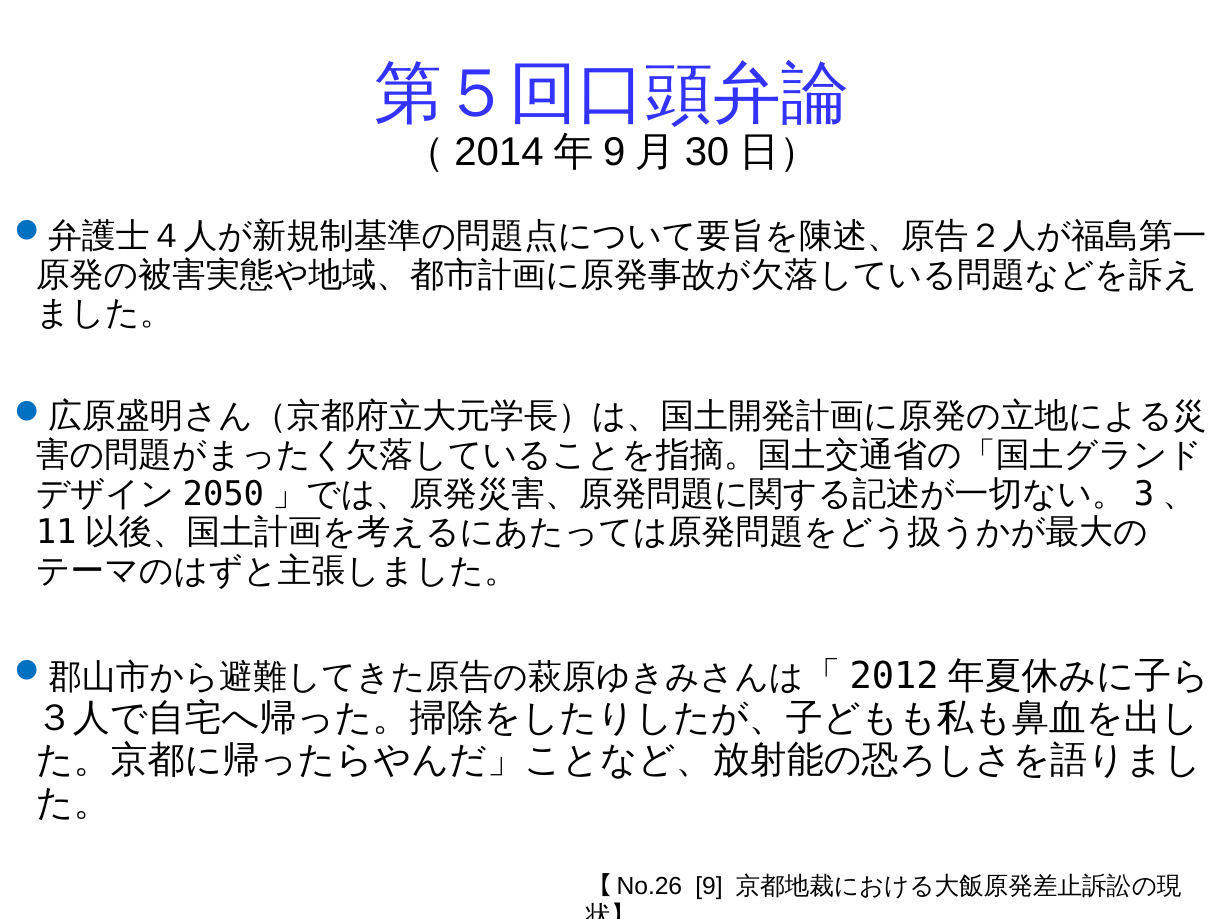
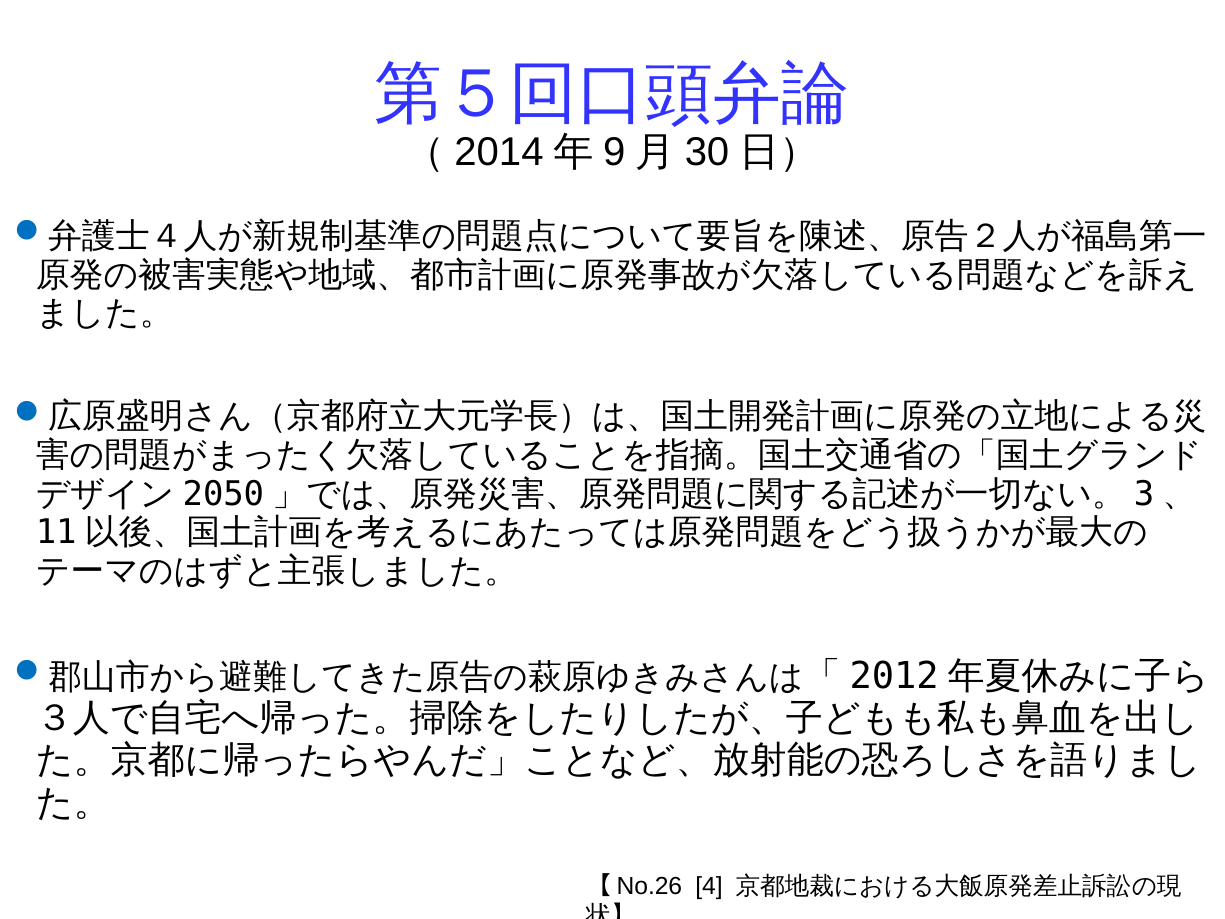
【No.26 9: 9 -> 4
